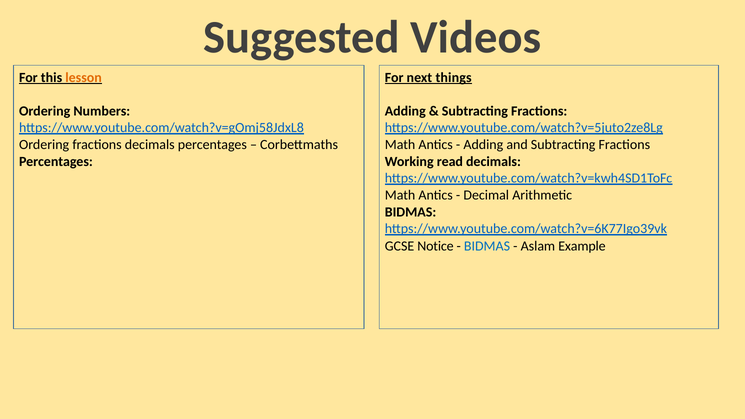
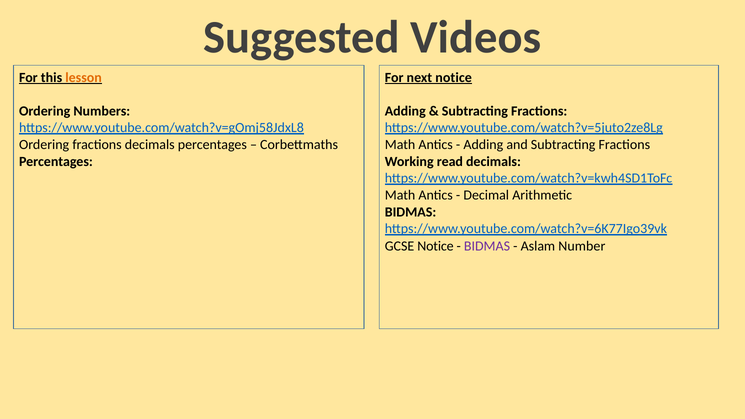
next things: things -> notice
BIDMAS at (487, 246) colour: blue -> purple
Example: Example -> Number
